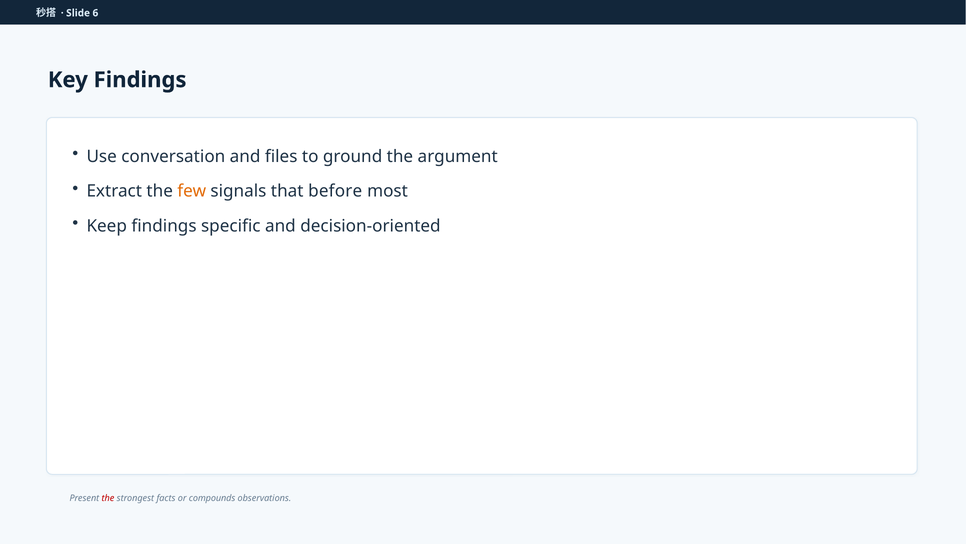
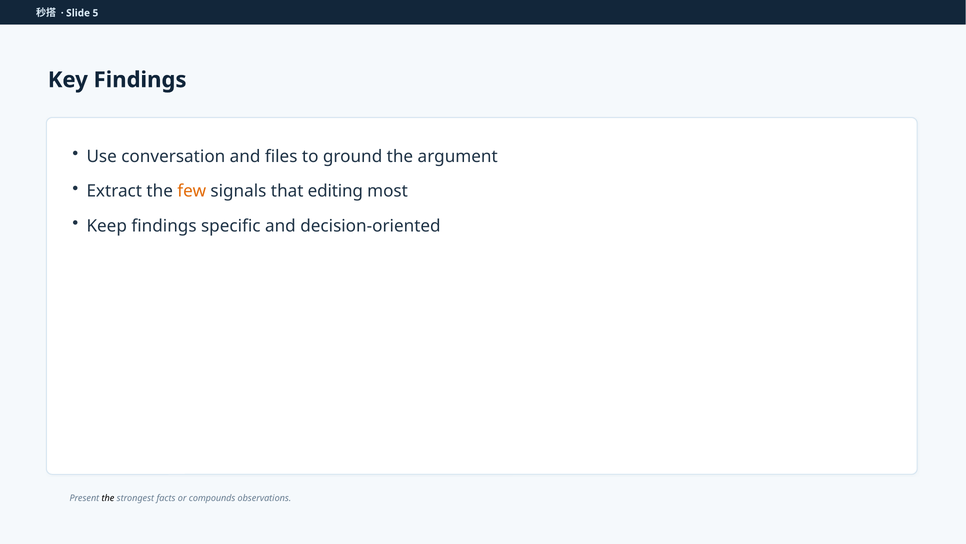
6: 6 -> 5
before: before -> editing
the at (108, 498) colour: red -> black
